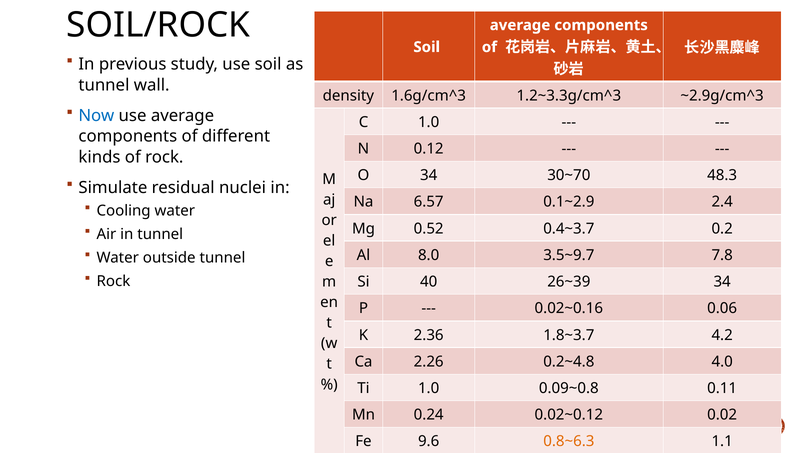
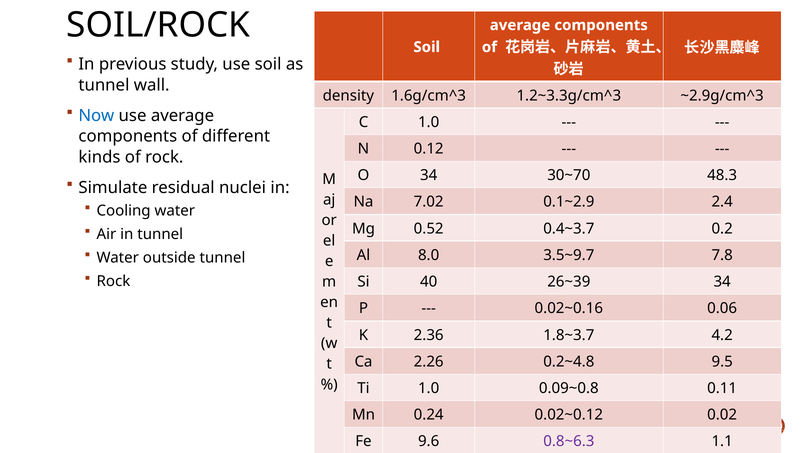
6.57: 6.57 -> 7.02
4.0: 4.0 -> 9.5
0.8~6.3 colour: orange -> purple
